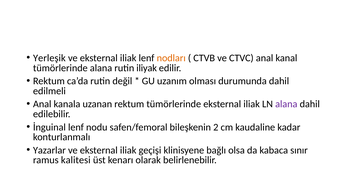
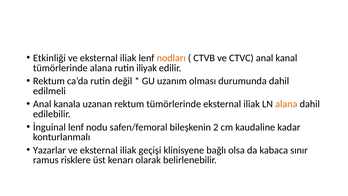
Yerleşik: Yerleşik -> Etkinliği
alana at (286, 104) colour: purple -> orange
kalitesi: kalitesi -> risklere
